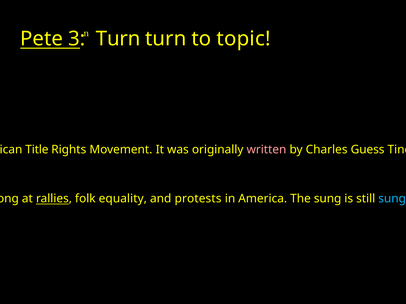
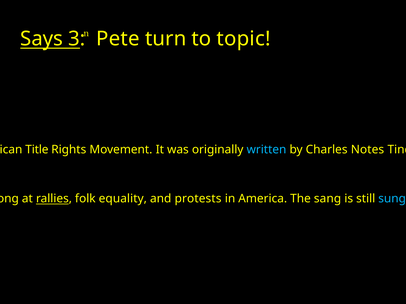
Pete at (42, 39): Pete -> Says
Turn at (118, 39): Turn -> Pete
written colour: pink -> light blue
Guess: Guess -> Notes
The sung: sung -> sang
